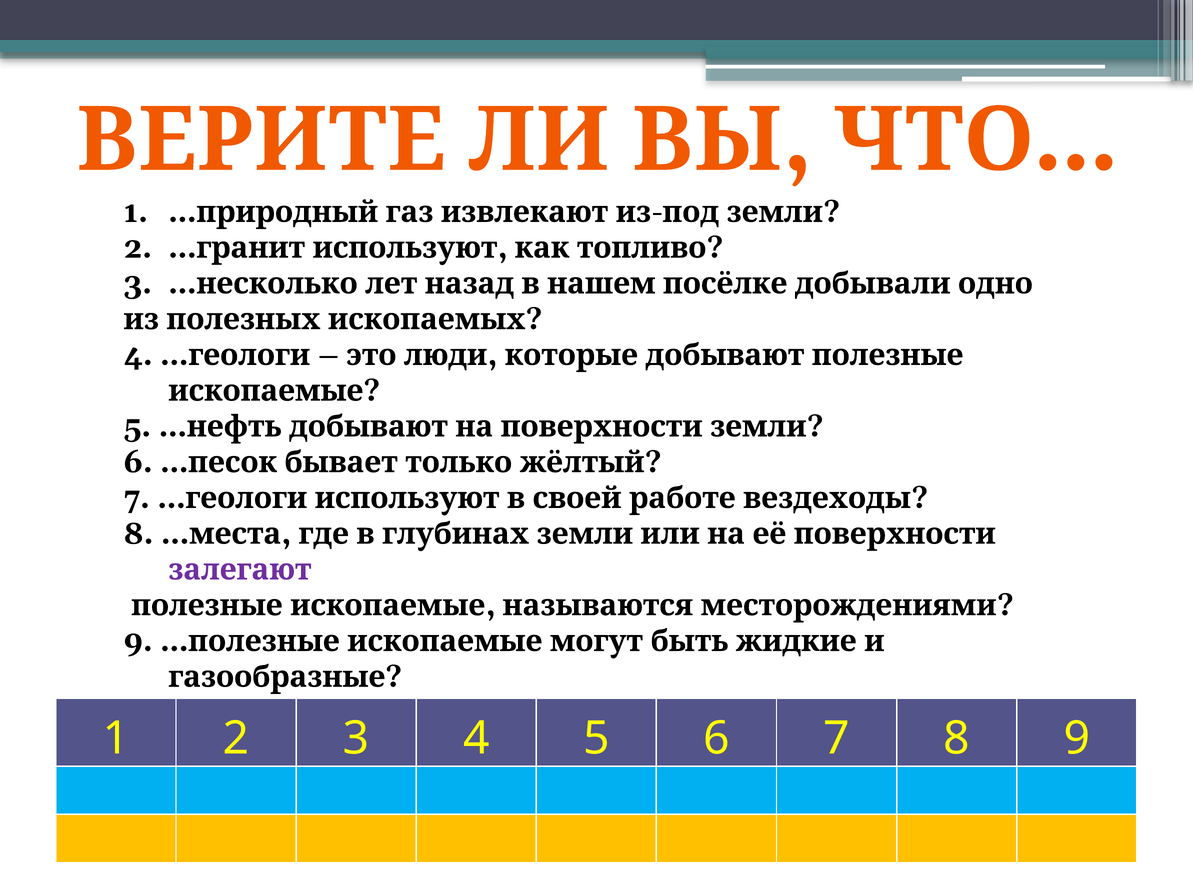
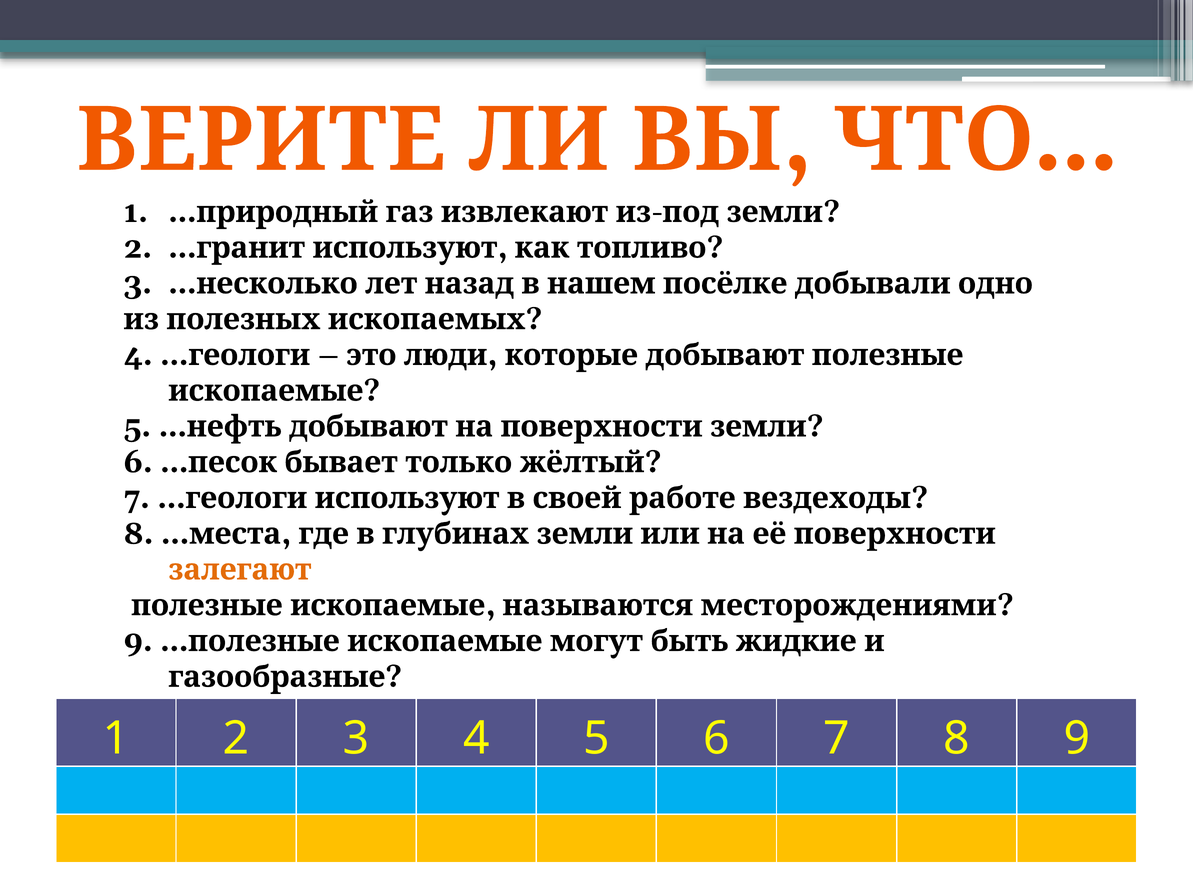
залегают colour: purple -> orange
